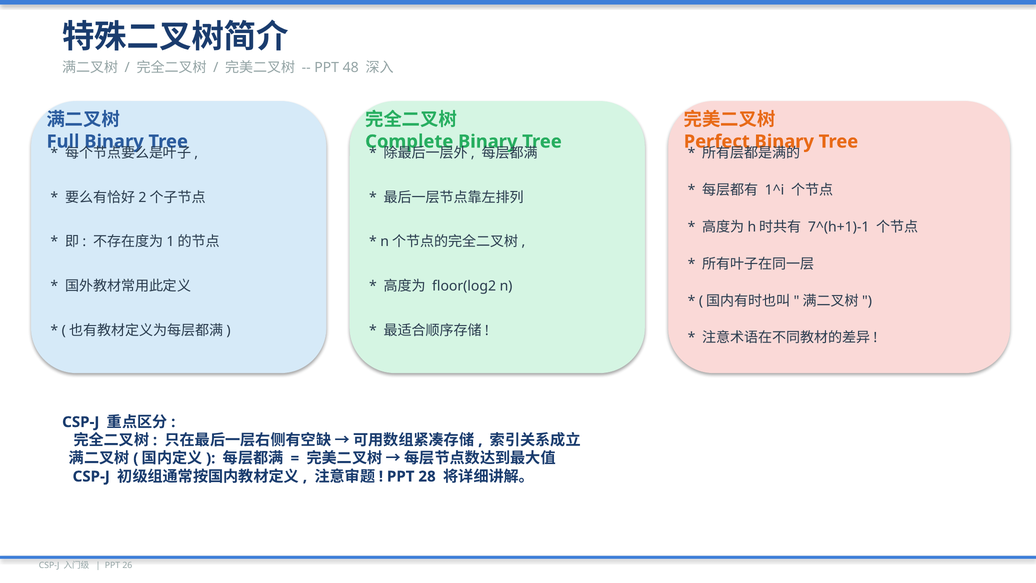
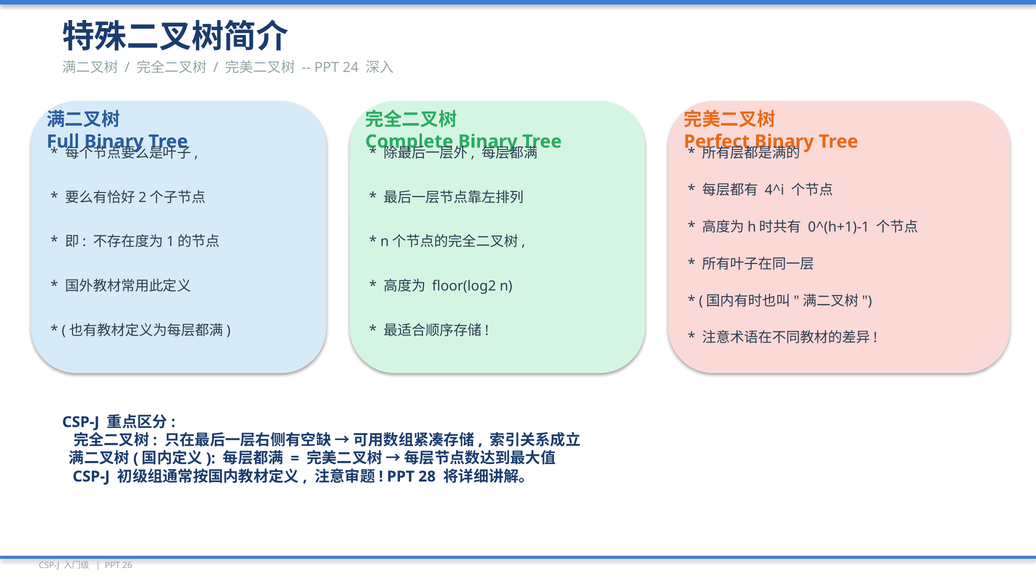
48: 48 -> 24
1^i: 1^i -> 4^i
7^(h+1)-1: 7^(h+1)-1 -> 0^(h+1)-1
